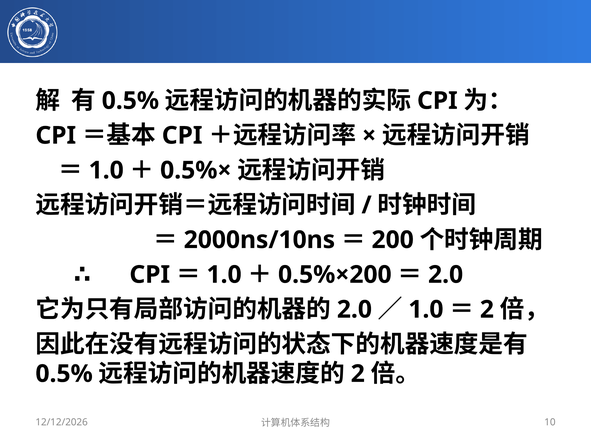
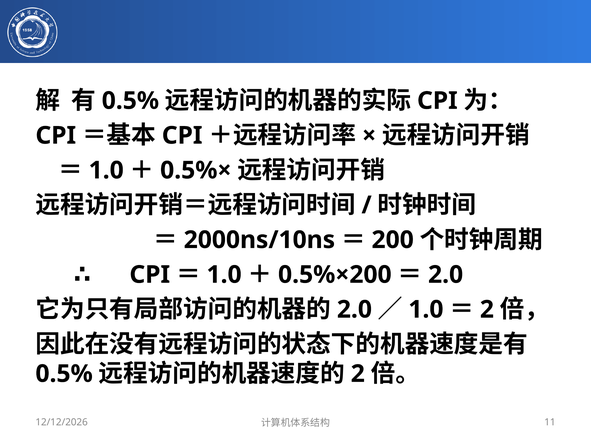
10: 10 -> 11
